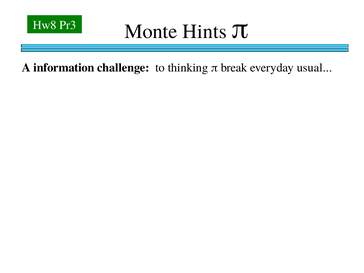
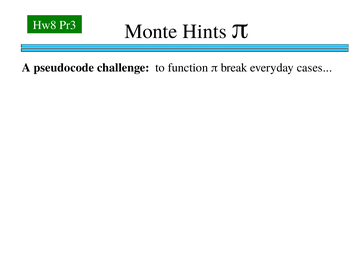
information: information -> pseudocode
thinking: thinking -> function
usual: usual -> cases
